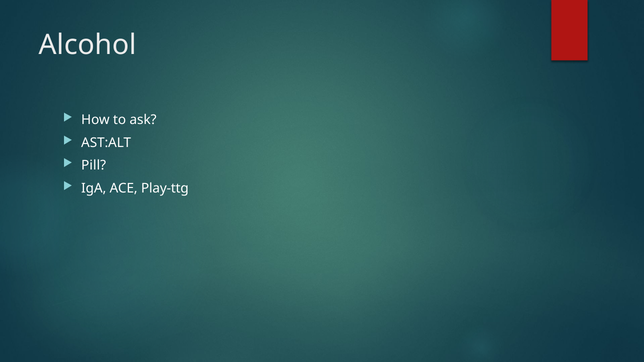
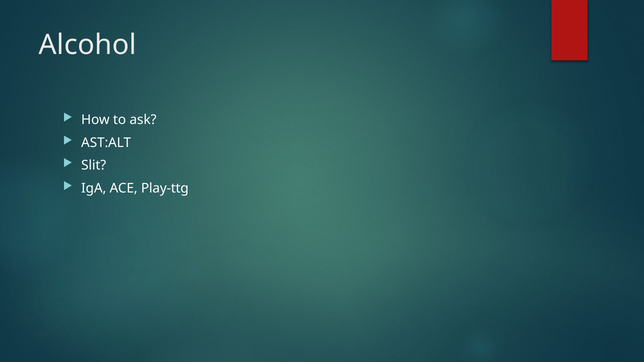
Pill: Pill -> Slit
